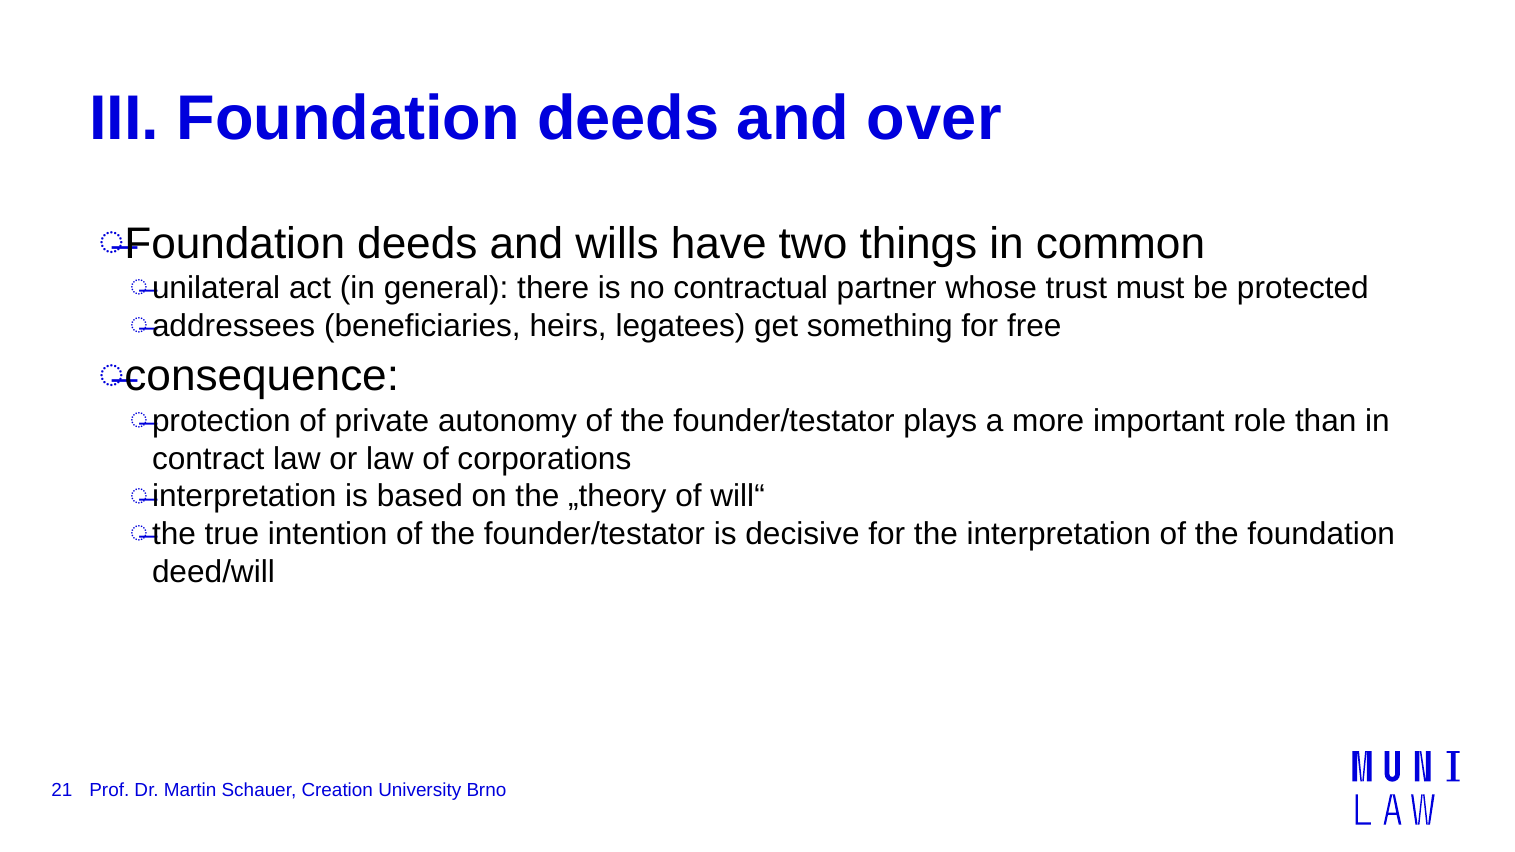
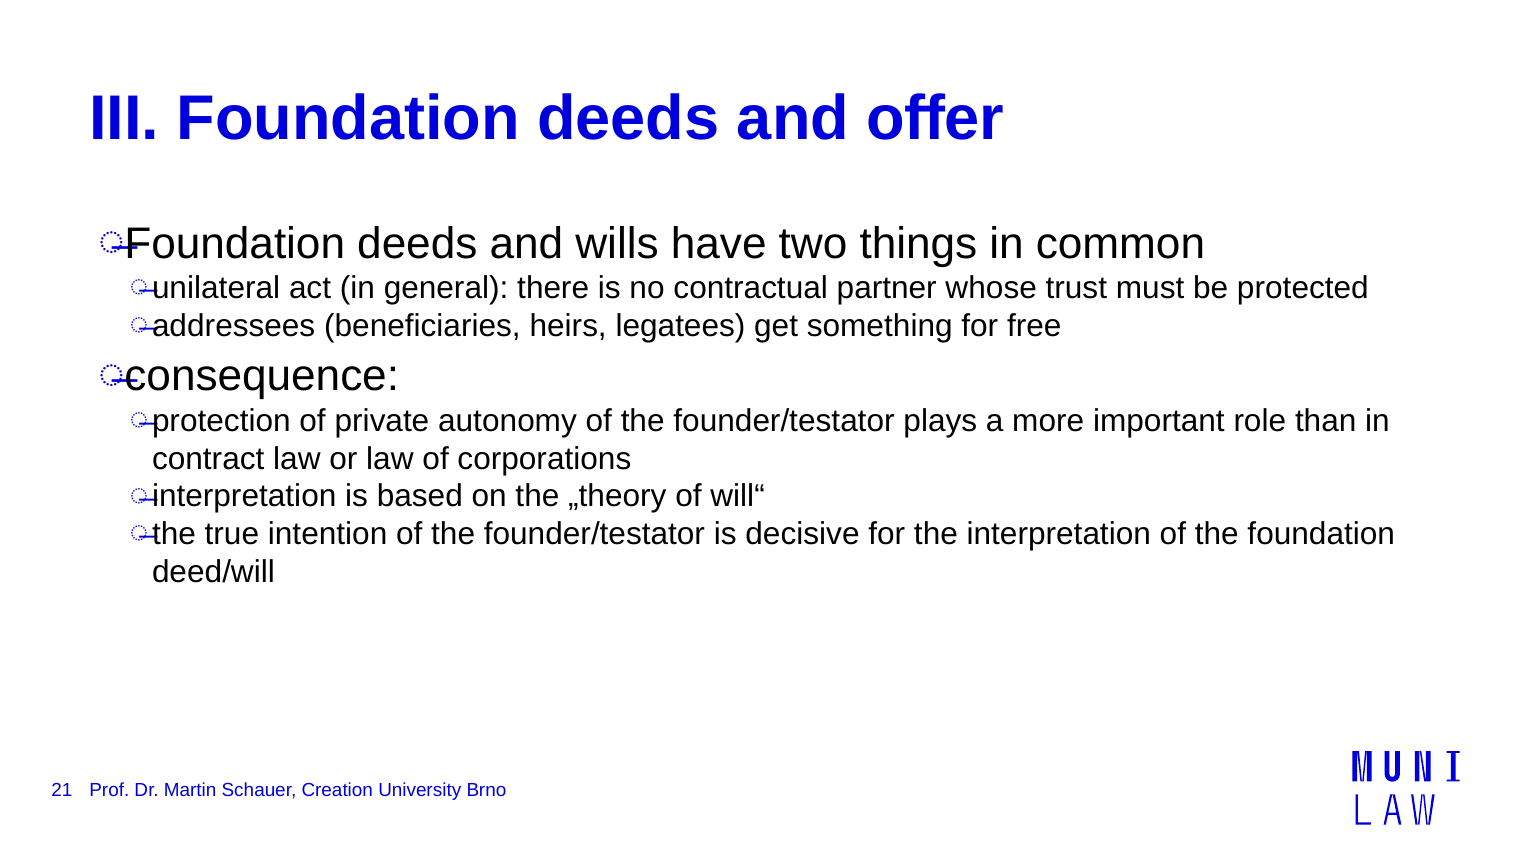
over: over -> offer
